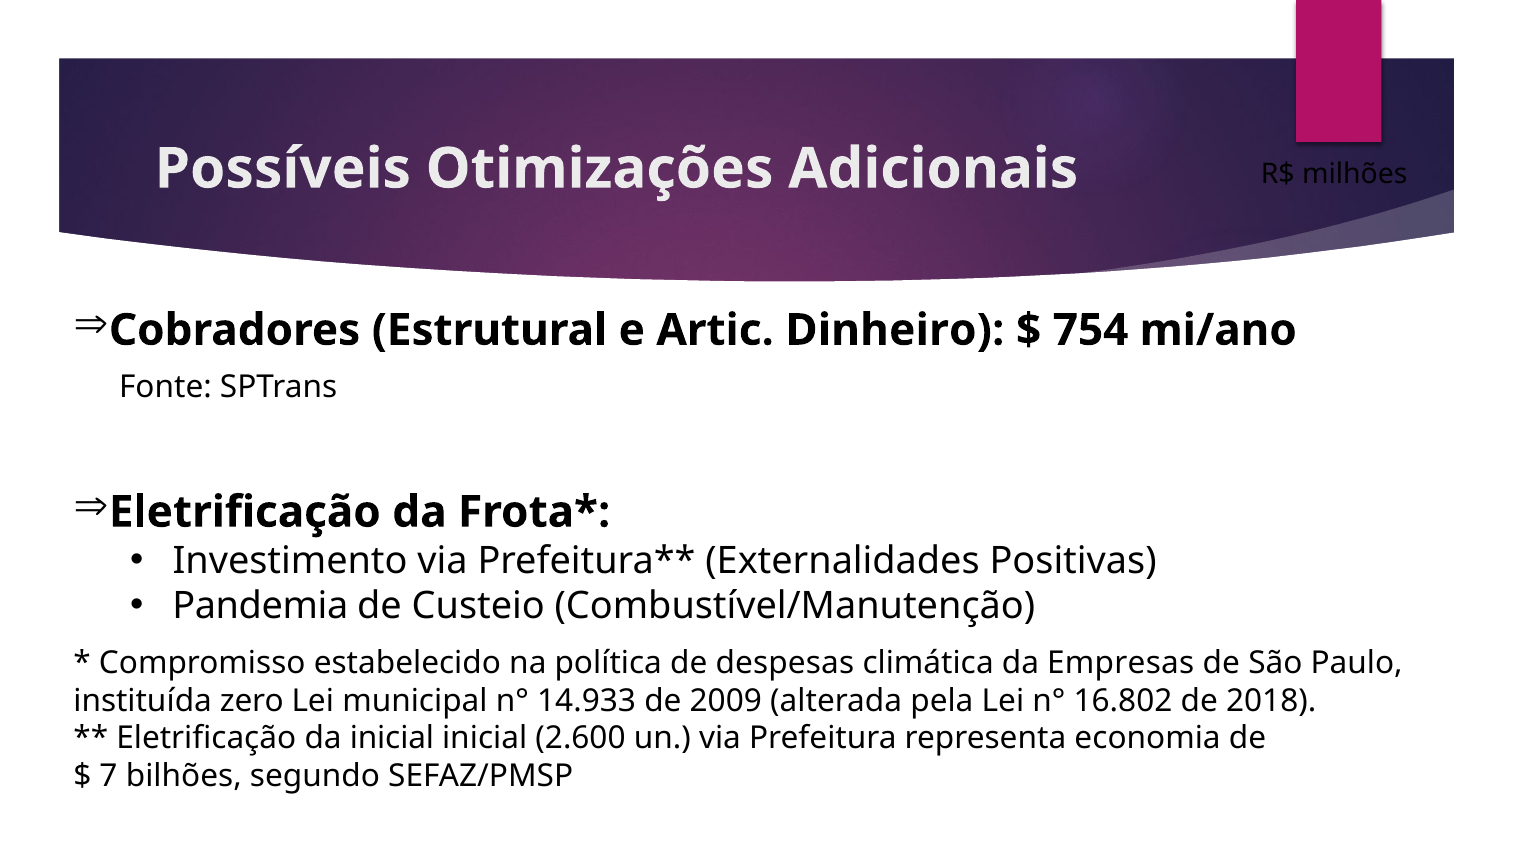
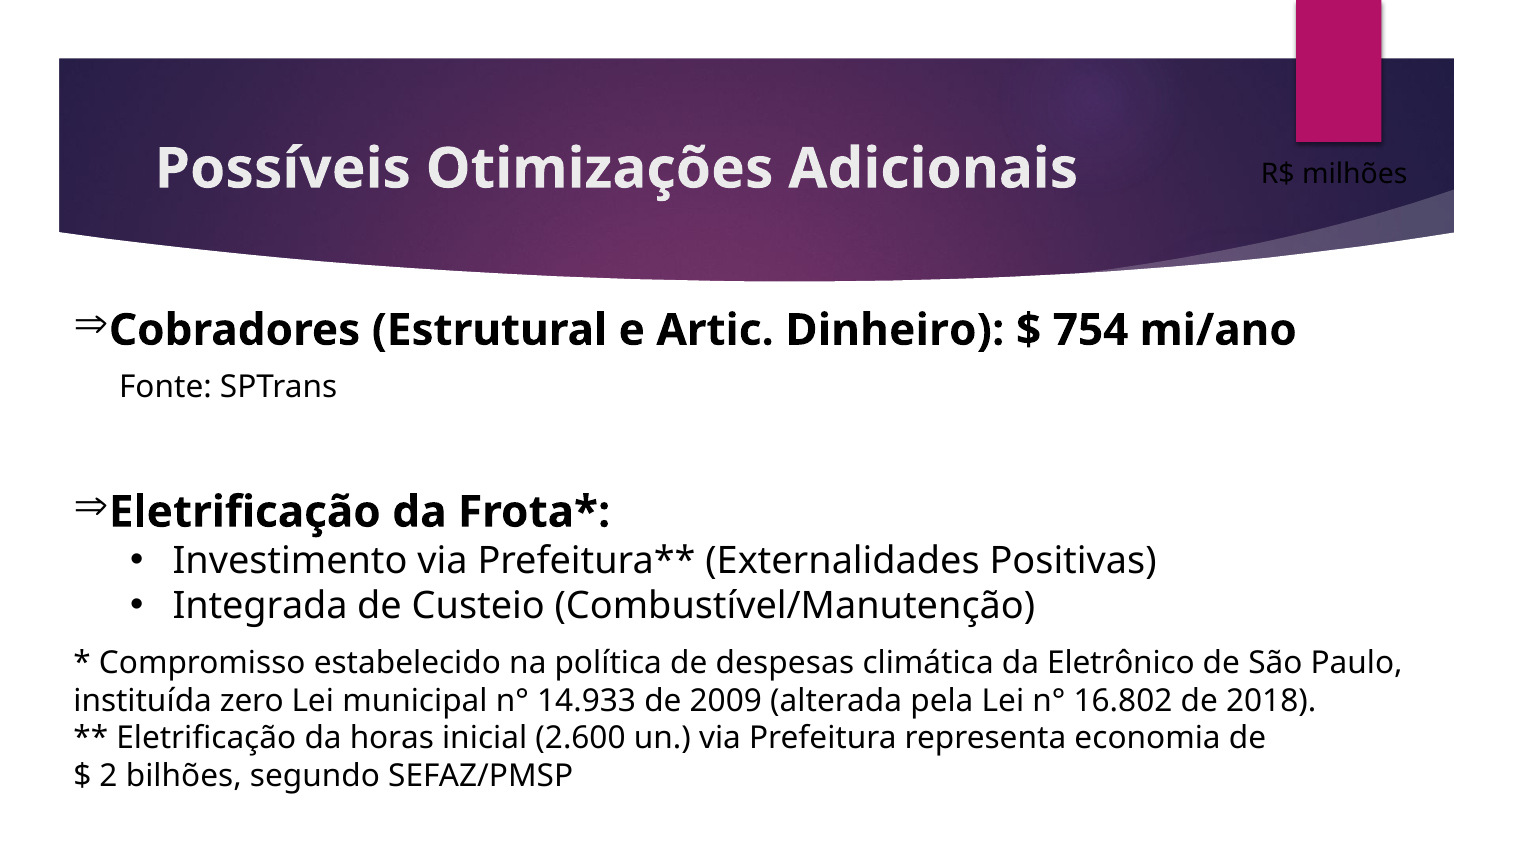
Pandemia: Pandemia -> Integrada
Empresas: Empresas -> Eletrônico
da inicial: inicial -> horas
7: 7 -> 2
